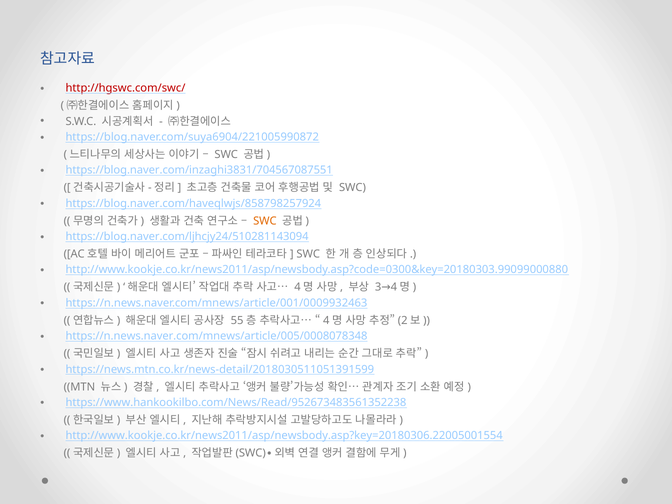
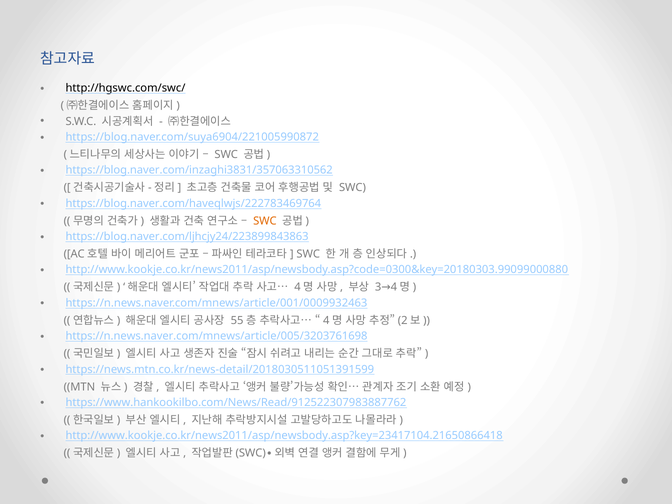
http://hgswc.com/swc/ colour: red -> black
https://blog.naver.com/inzaghi3831/704567087551: https://blog.naver.com/inzaghi3831/704567087551 -> https://blog.naver.com/inzaghi3831/357063310562
https://blog.naver.com/haveqlwjs/858798257924: https://blog.naver.com/haveqlwjs/858798257924 -> https://blog.naver.com/haveqlwjs/222783469764
https://blog.naver.com/ljhcjy24/510281143094: https://blog.naver.com/ljhcjy24/510281143094 -> https://blog.naver.com/ljhcjy24/223899843863
https://n.news.naver.com/mnews/article/005/0008078348: https://n.news.naver.com/mnews/article/005/0008078348 -> https://n.news.naver.com/mnews/article/005/3203761698
https://www.hankookilbo.com/News/Read/952673483561352238: https://www.hankookilbo.com/News/Read/952673483561352238 -> https://www.hankookilbo.com/News/Read/912522307983887762
http://www.kookje.co.kr/news2011/asp/newsbody.asp?key=20180306.22005001554: http://www.kookje.co.kr/news2011/asp/newsbody.asp?key=20180306.22005001554 -> http://www.kookje.co.kr/news2011/asp/newsbody.asp?key=23417104.21650866418
